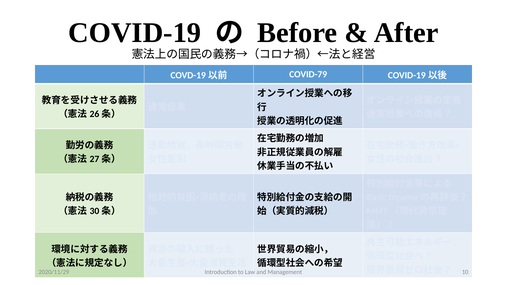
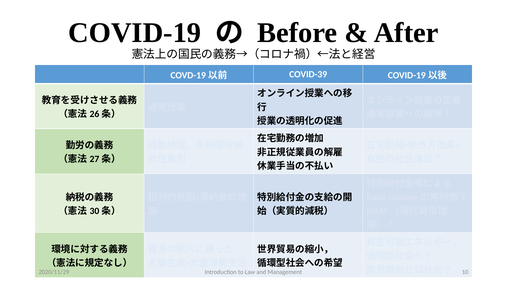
COVID-79: COVID-79 -> COVID-39
